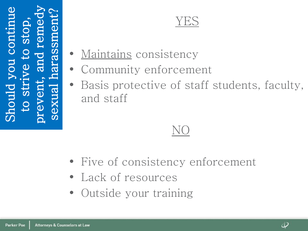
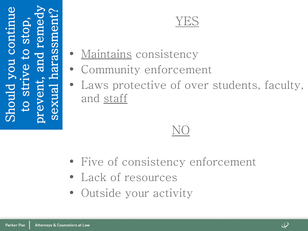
Basis: Basis -> Laws
of staff: staff -> over
staff at (115, 99) underline: none -> present
training: training -> activity
